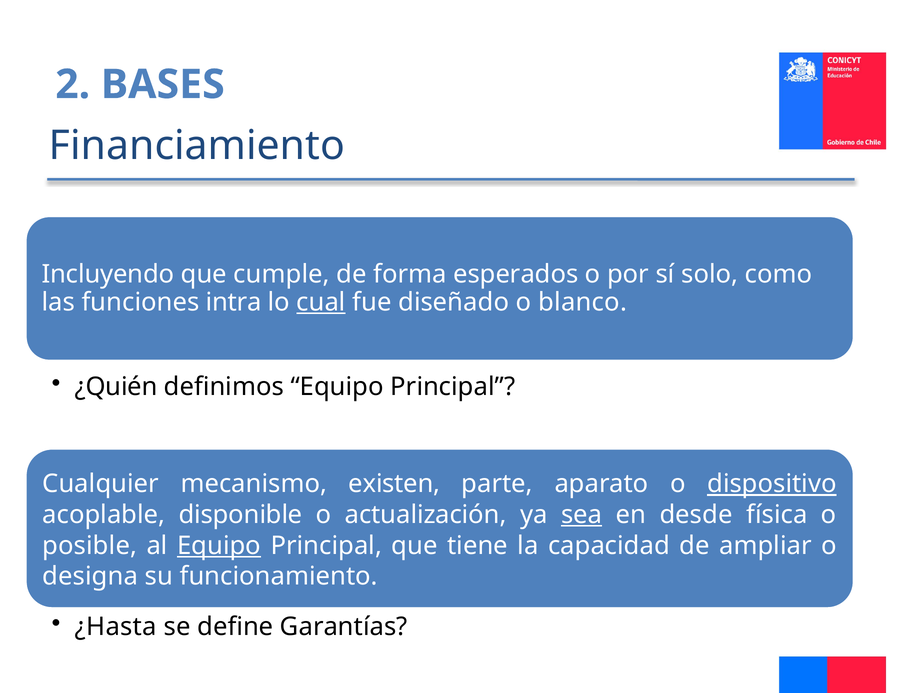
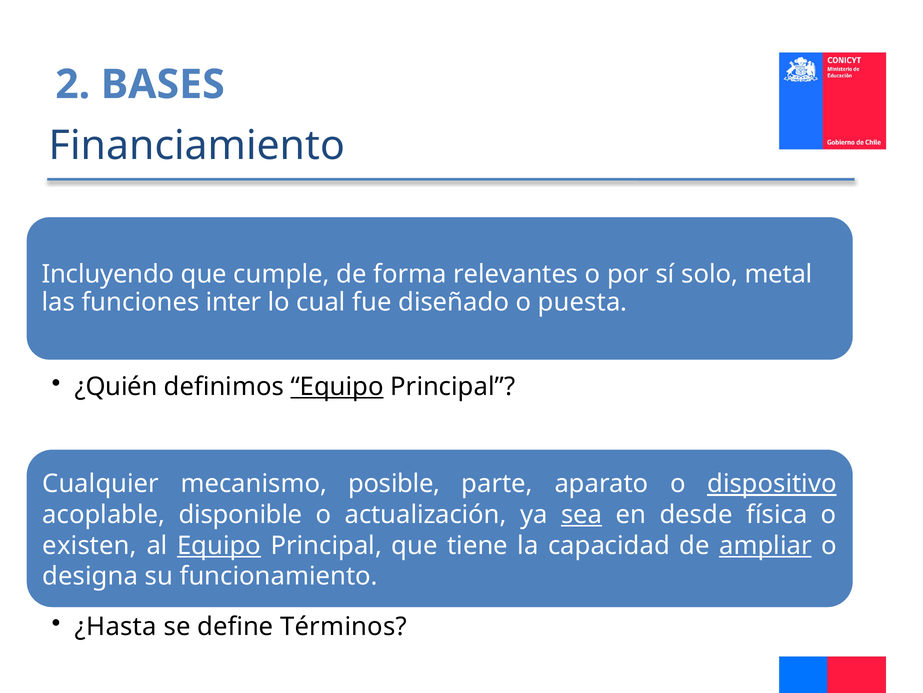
esperados: esperados -> relevantes
como: como -> metal
intra: intra -> inter
cual underline: present -> none
blanco: blanco -> puesta
Equipo at (337, 386) underline: none -> present
existen: existen -> posible
posible: posible -> existen
ampliar underline: none -> present
Garantías: Garantías -> Términos
